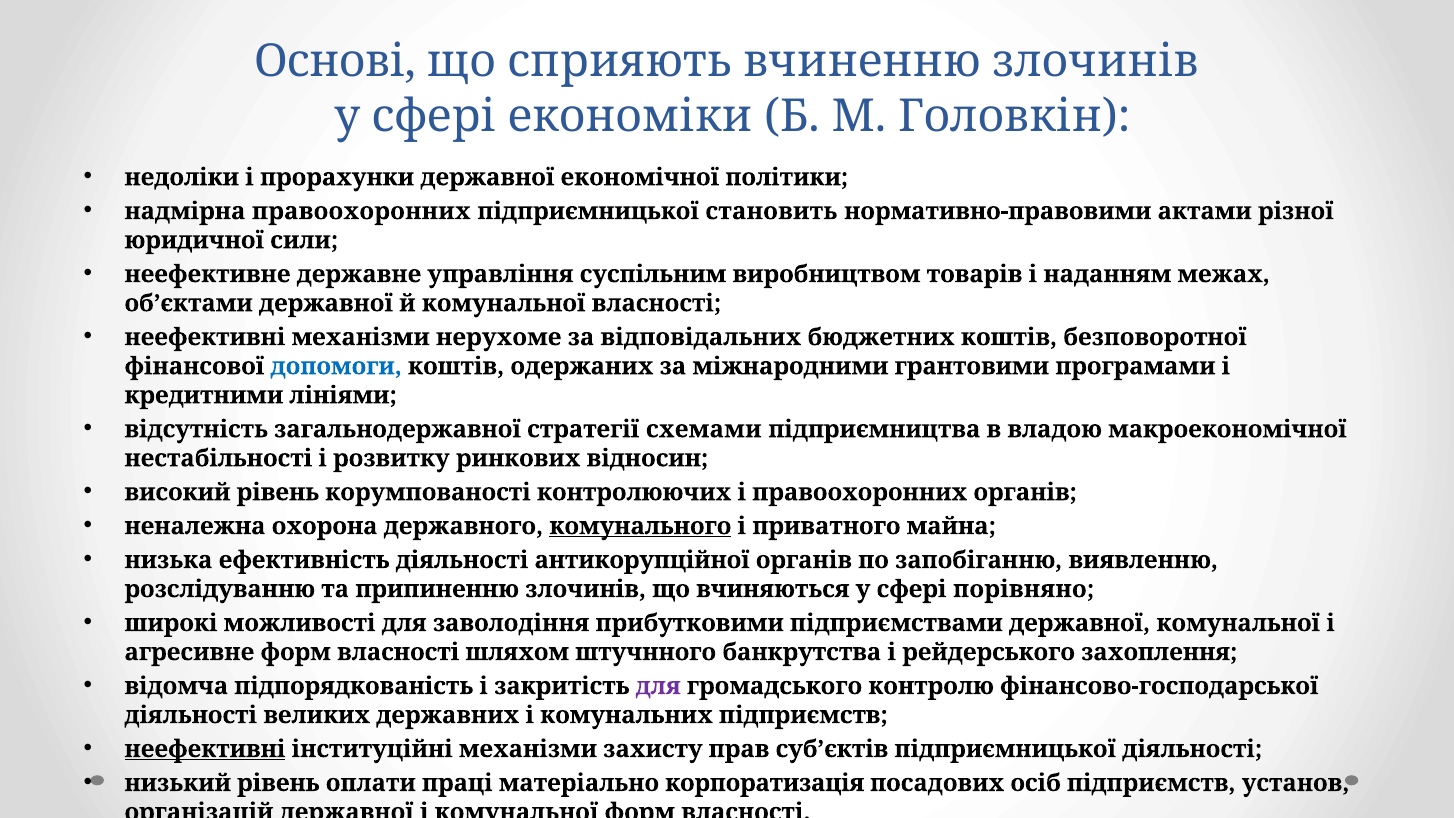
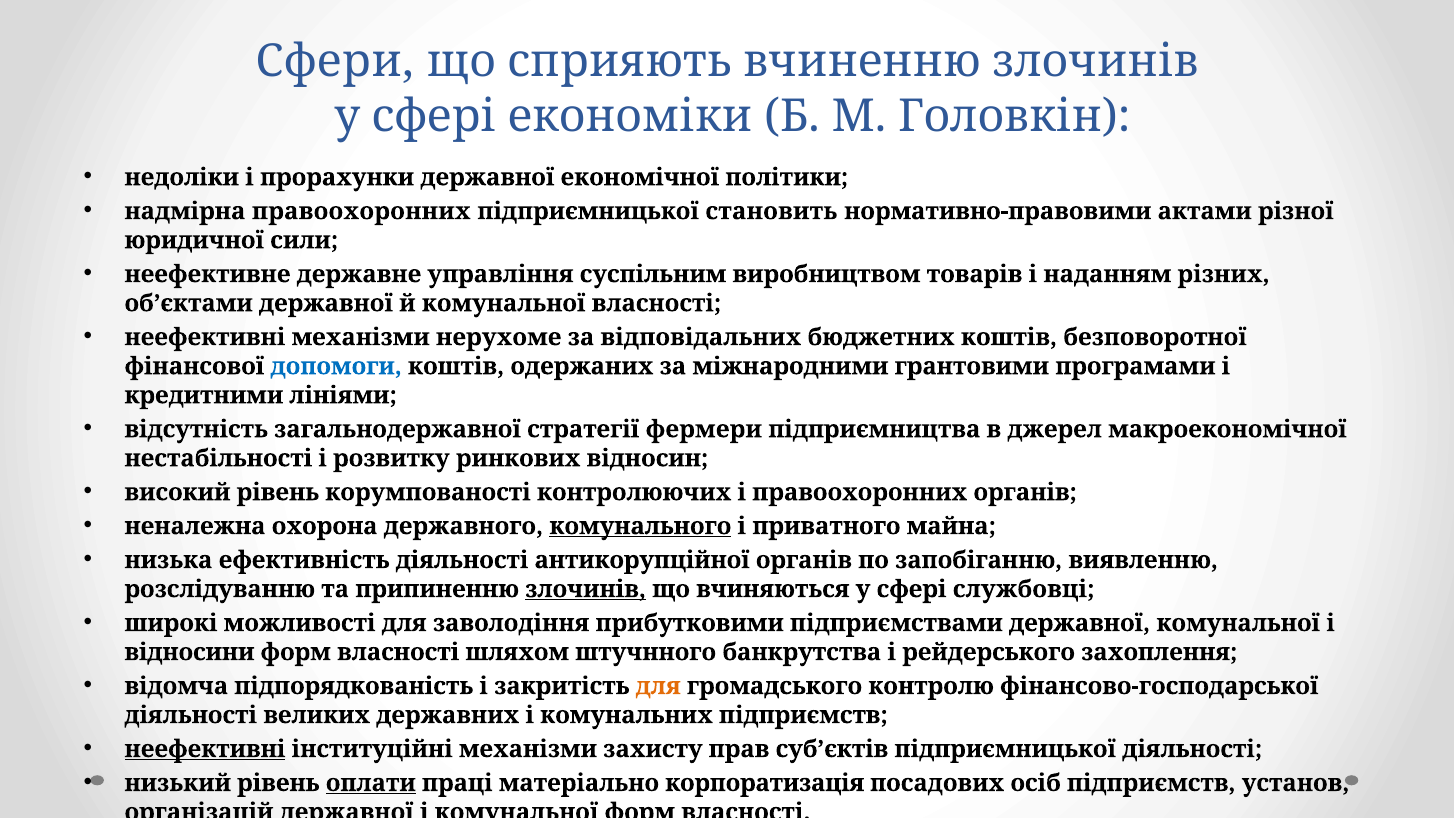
Основі: Основі -> Сфери
межах: межах -> різних
схемами: схемами -> фермери
владою: владою -> джерел
злочинів at (586, 589) underline: none -> present
порівняно: порівняно -> службовці
агресивне: агресивне -> відносини
для at (658, 686) colour: purple -> orange
оплати underline: none -> present
